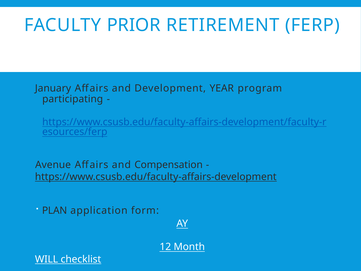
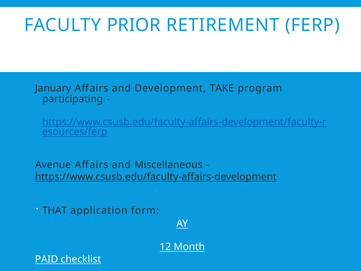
YEAR: YEAR -> TAKE
Compensation: Compensation -> Miscellaneous
PLAN: PLAN -> THAT
WILL: WILL -> PAID
